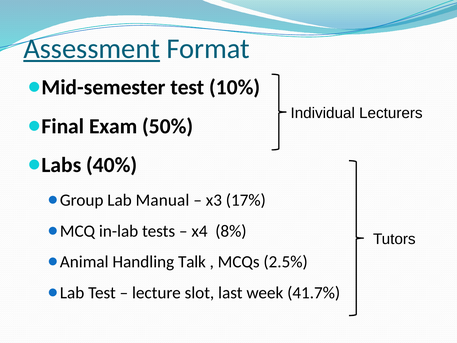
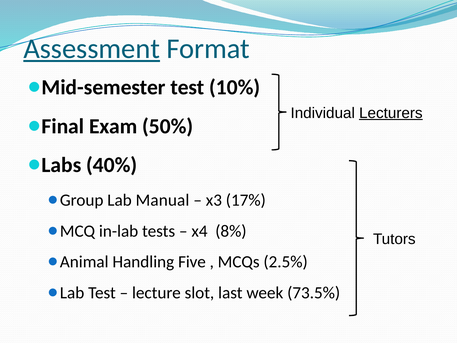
Lecturers underline: none -> present
Talk: Talk -> Five
41.7%: 41.7% -> 73.5%
